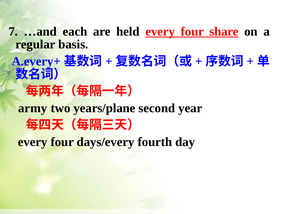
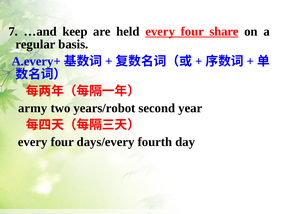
each: each -> keep
years/plane: years/plane -> years/robot
